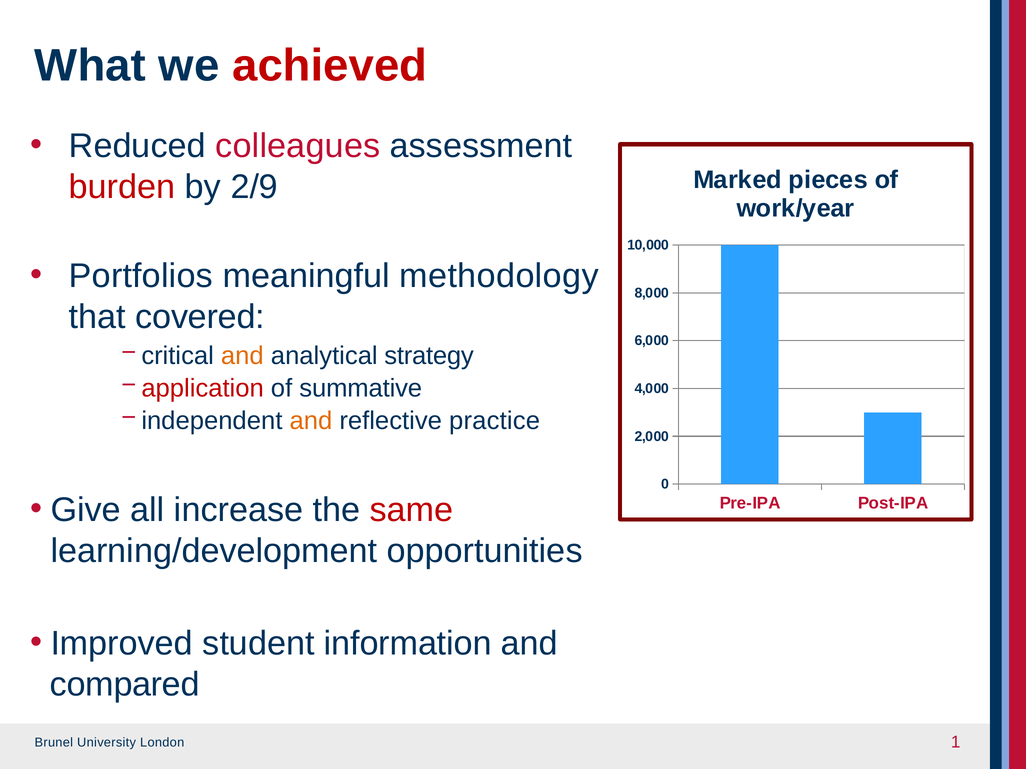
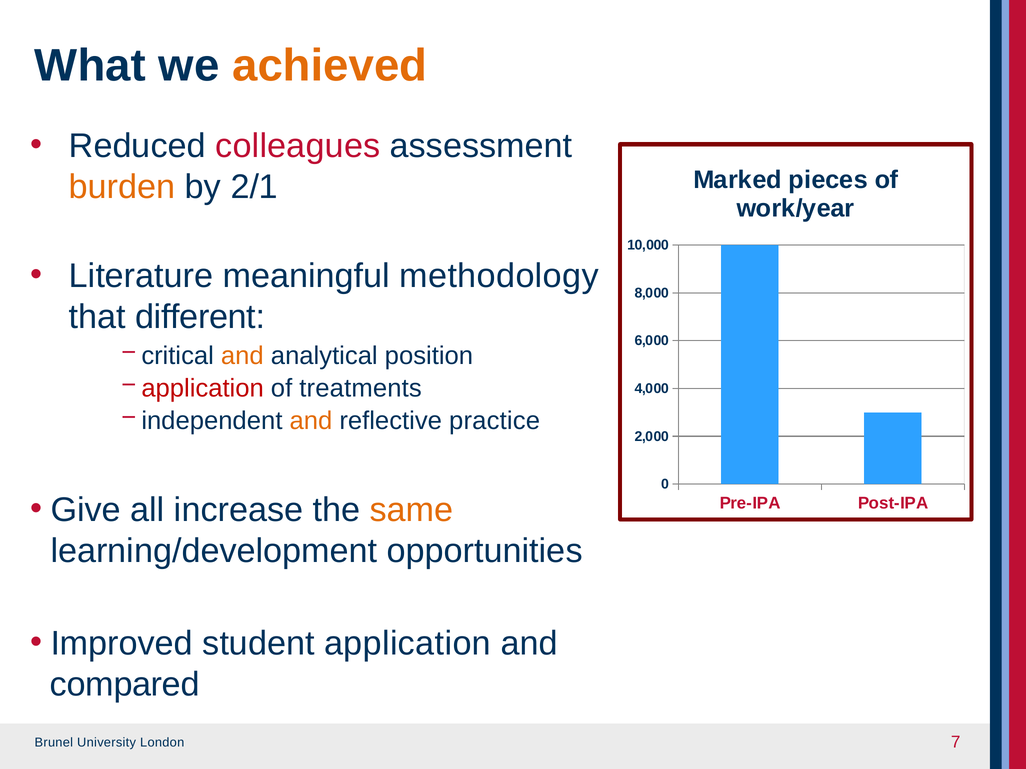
achieved colour: red -> orange
burden colour: red -> orange
2/9: 2/9 -> 2/1
Portfolios: Portfolios -> Literature
covered: covered -> different
strategy: strategy -> position
summative: summative -> treatments
same colour: red -> orange
student information: information -> application
1: 1 -> 7
